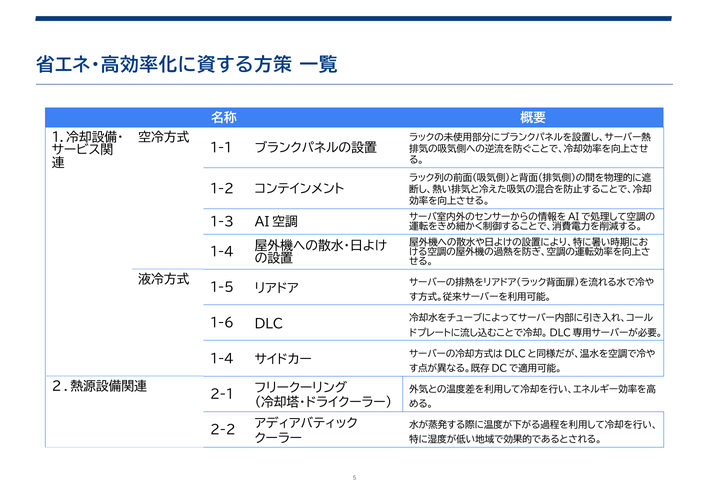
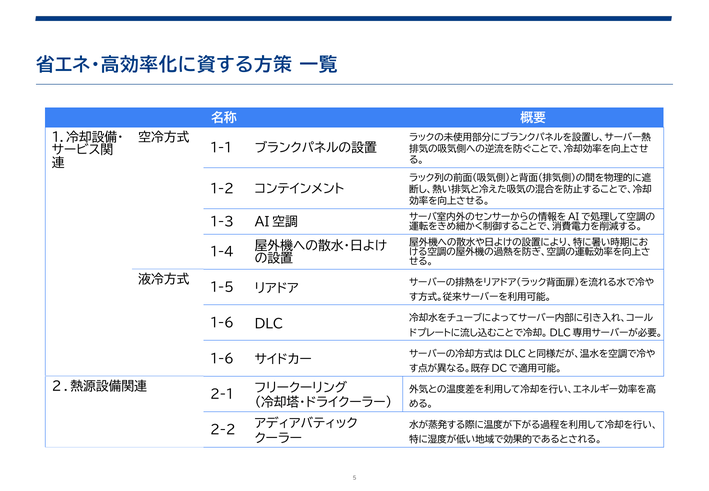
1-4 at (222, 359): 1-4 -> 1-6
